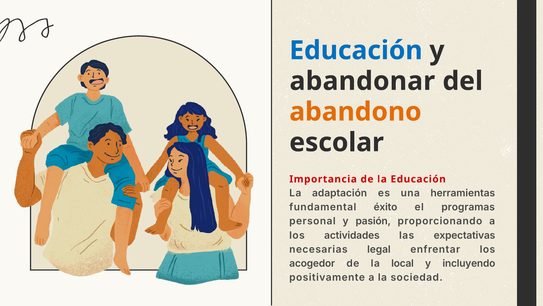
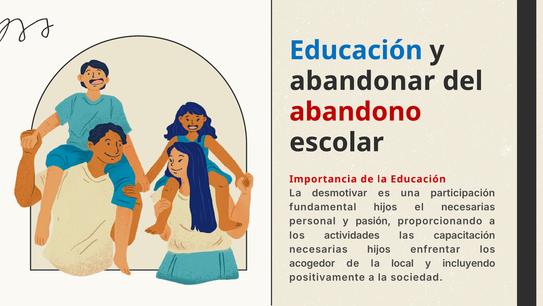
abandono colour: orange -> red
adaptación: adaptación -> desmotivar
herramientas: herramientas -> participación
fundamental éxito: éxito -> hijos
el programas: programas -> necesarias
expectativas: expectativas -> capacitación
necesarias legal: legal -> hijos
